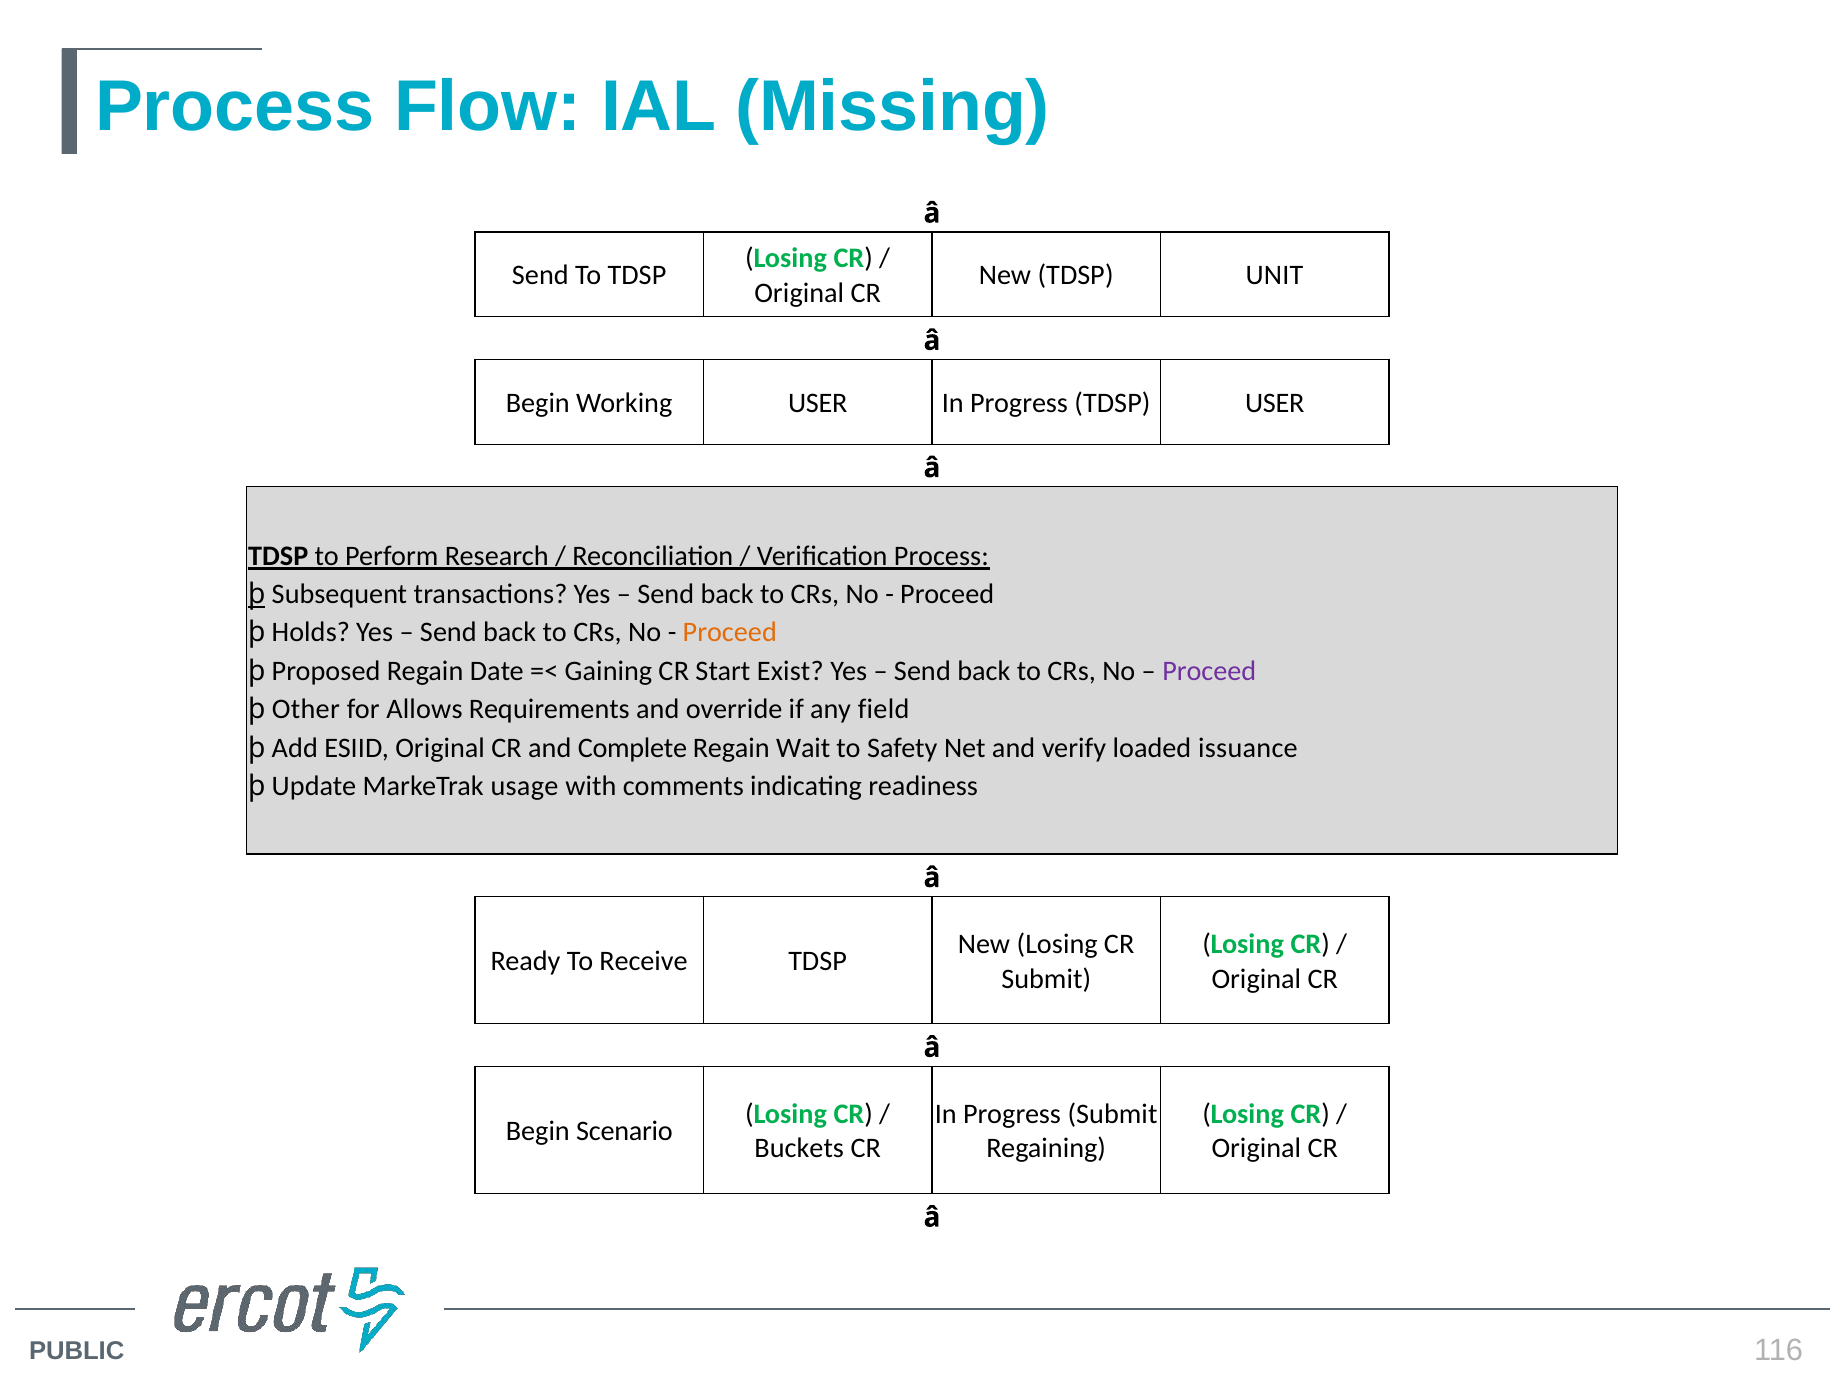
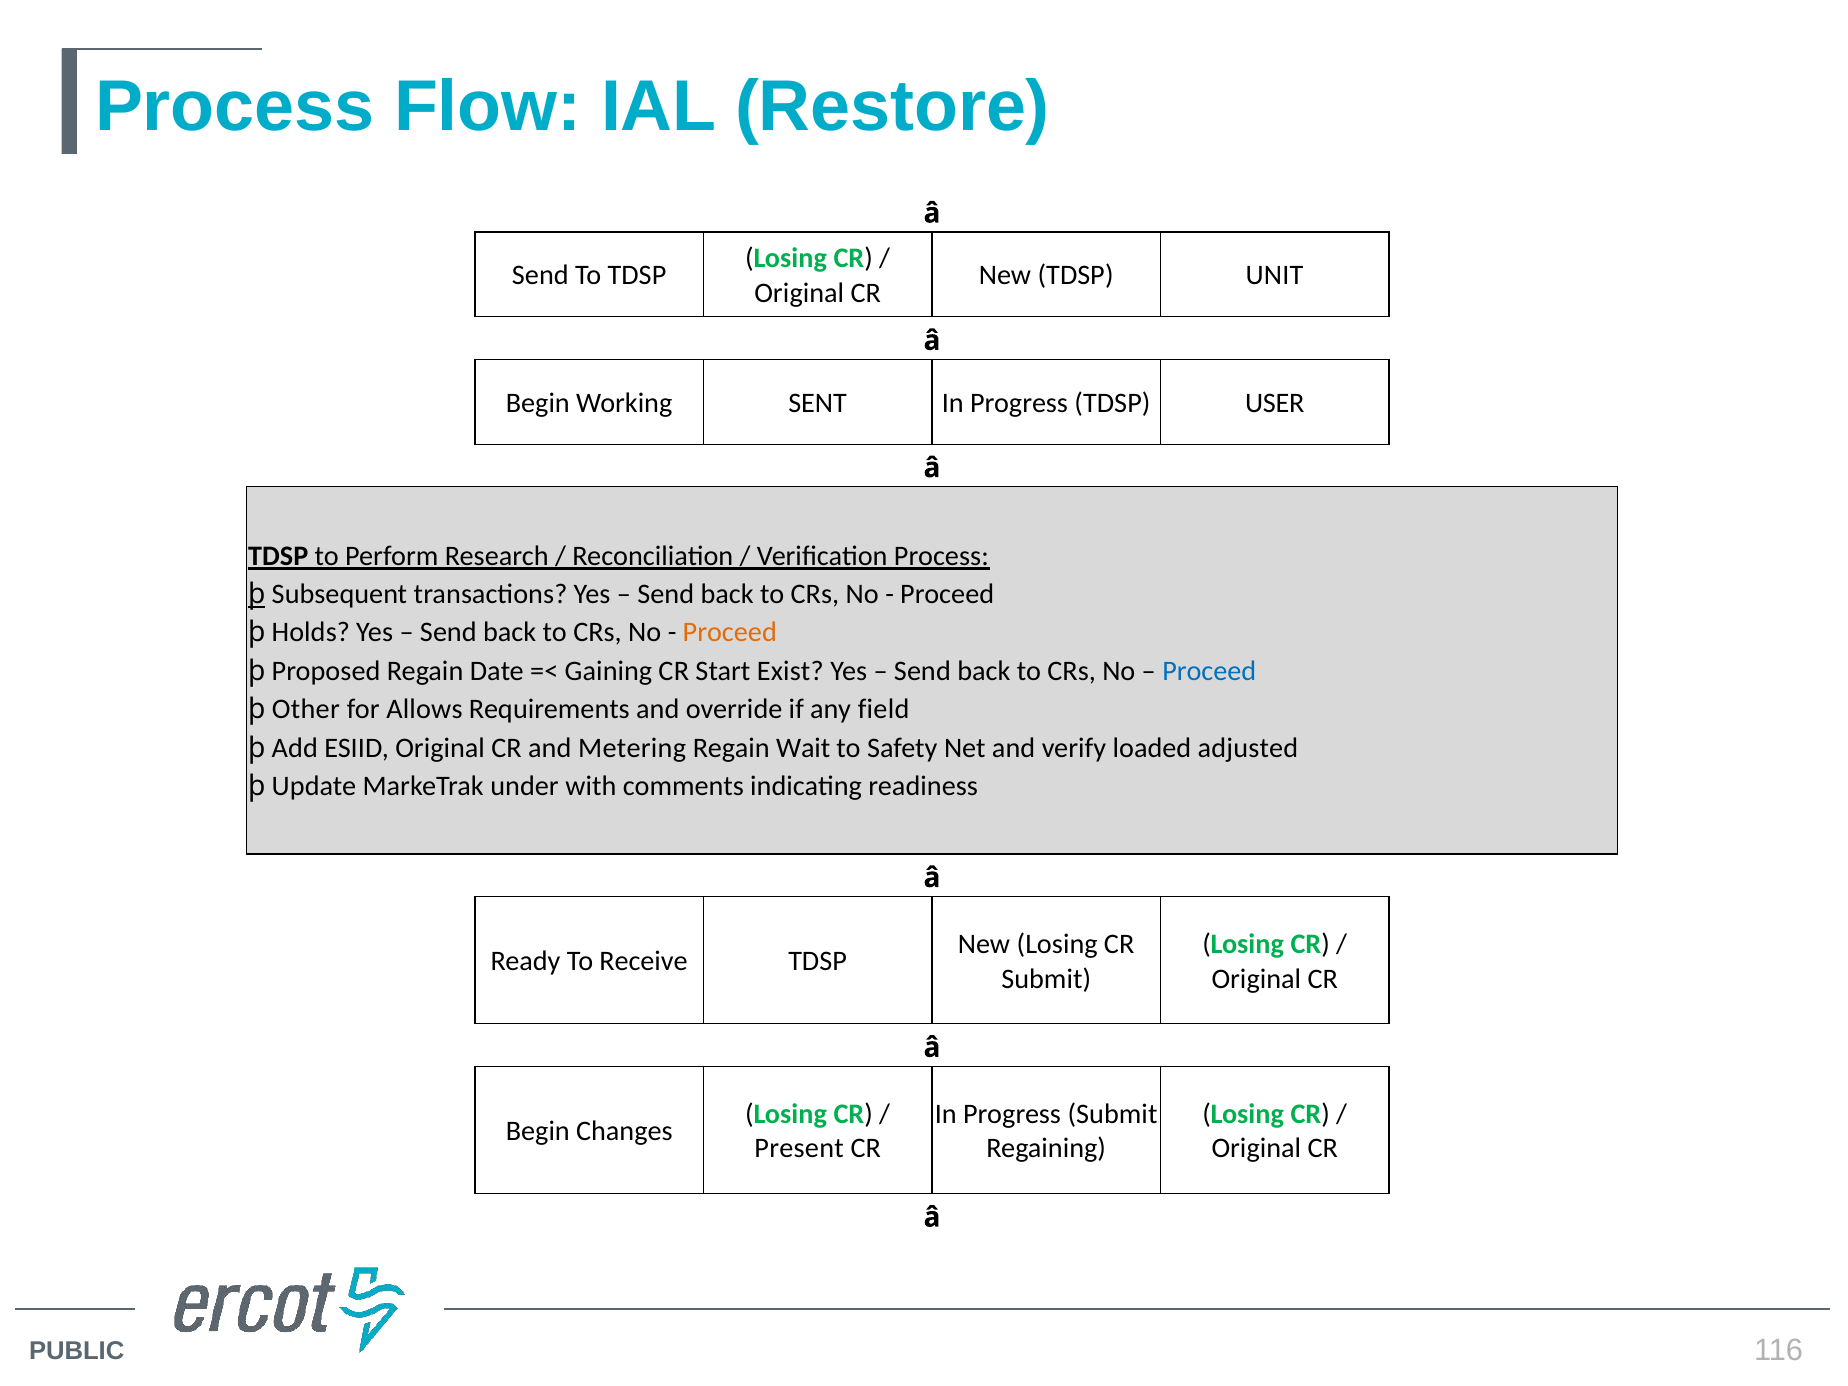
Missing: Missing -> Restore
Working USER: USER -> SENT
Proceed at (1209, 671) colour: purple -> blue
Complete: Complete -> Metering
issuance: issuance -> adjusted
usage: usage -> under
Scenario: Scenario -> Changes
Buckets: Buckets -> Present
